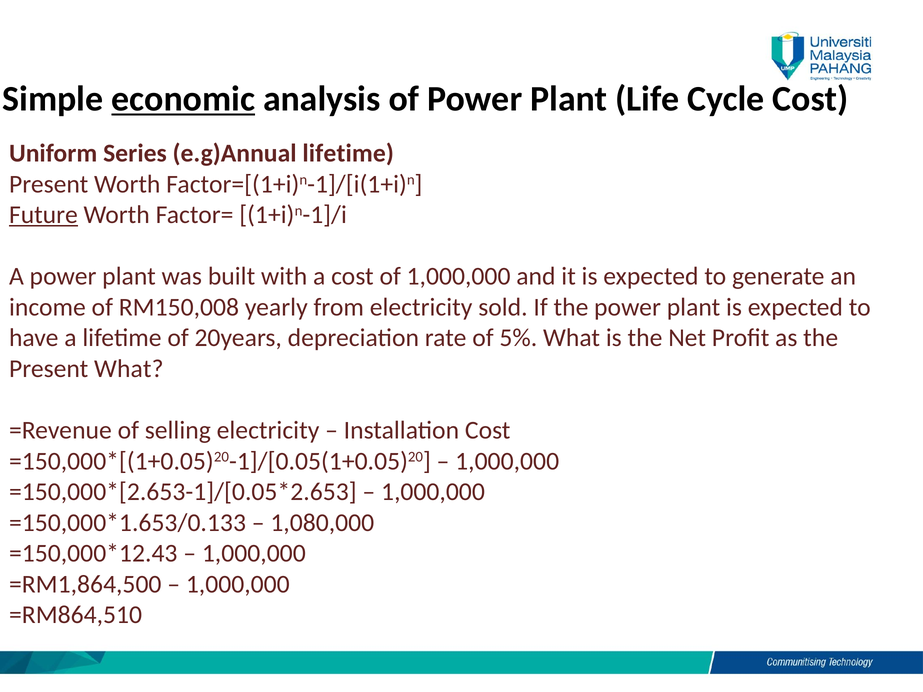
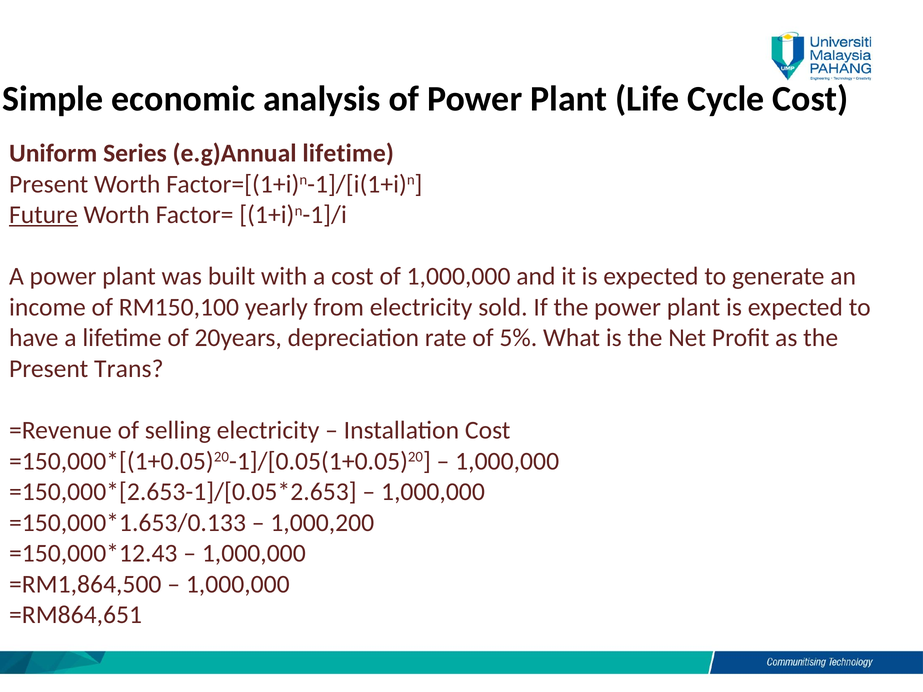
economic underline: present -> none
RM150,008: RM150,008 -> RM150,100
Present What: What -> Trans
1,080,000: 1,080,000 -> 1,000,200
=RM864,510: =RM864,510 -> =RM864,651
